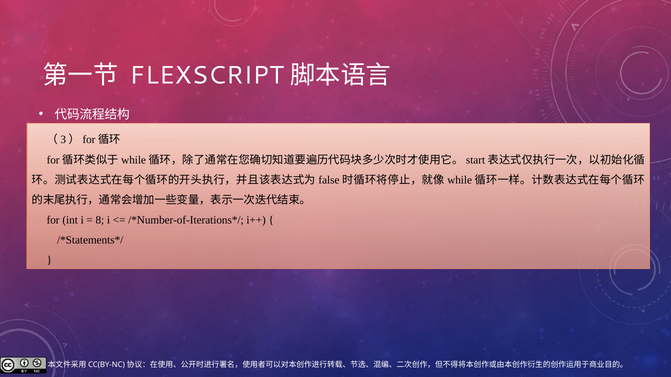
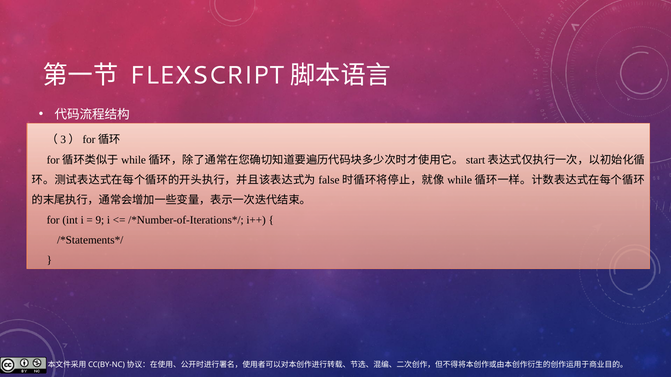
8: 8 -> 9
